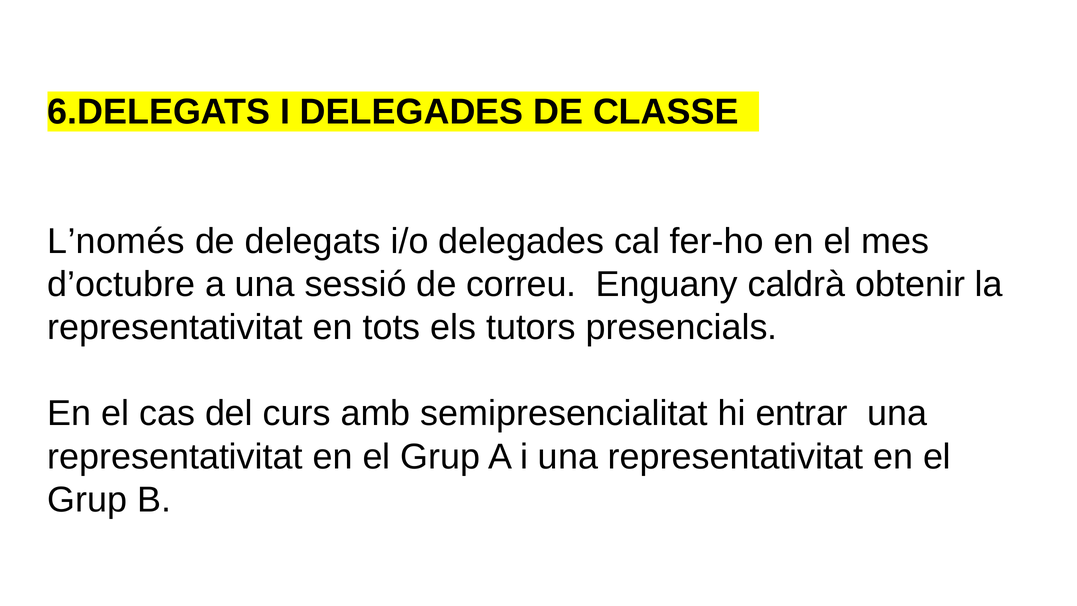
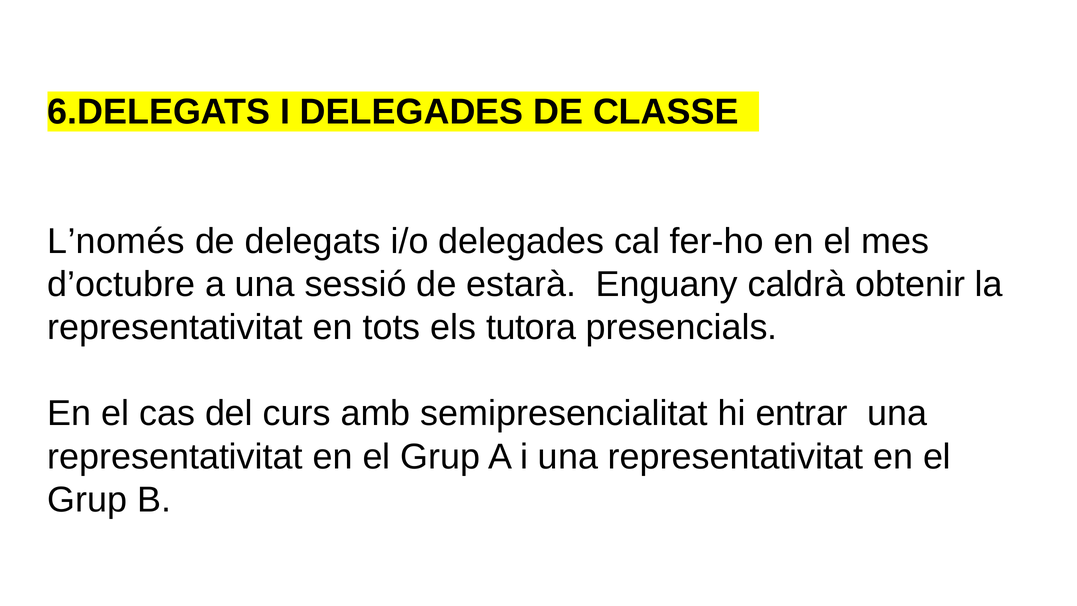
correu: correu -> estarà
tutors: tutors -> tutora
